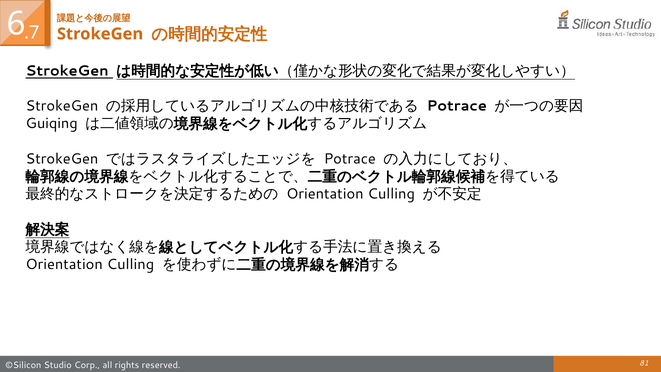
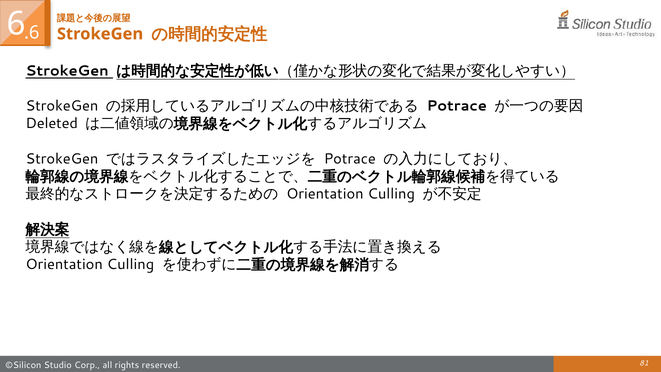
.7: .7 -> .6
Guiqing: Guiqing -> Deleted
